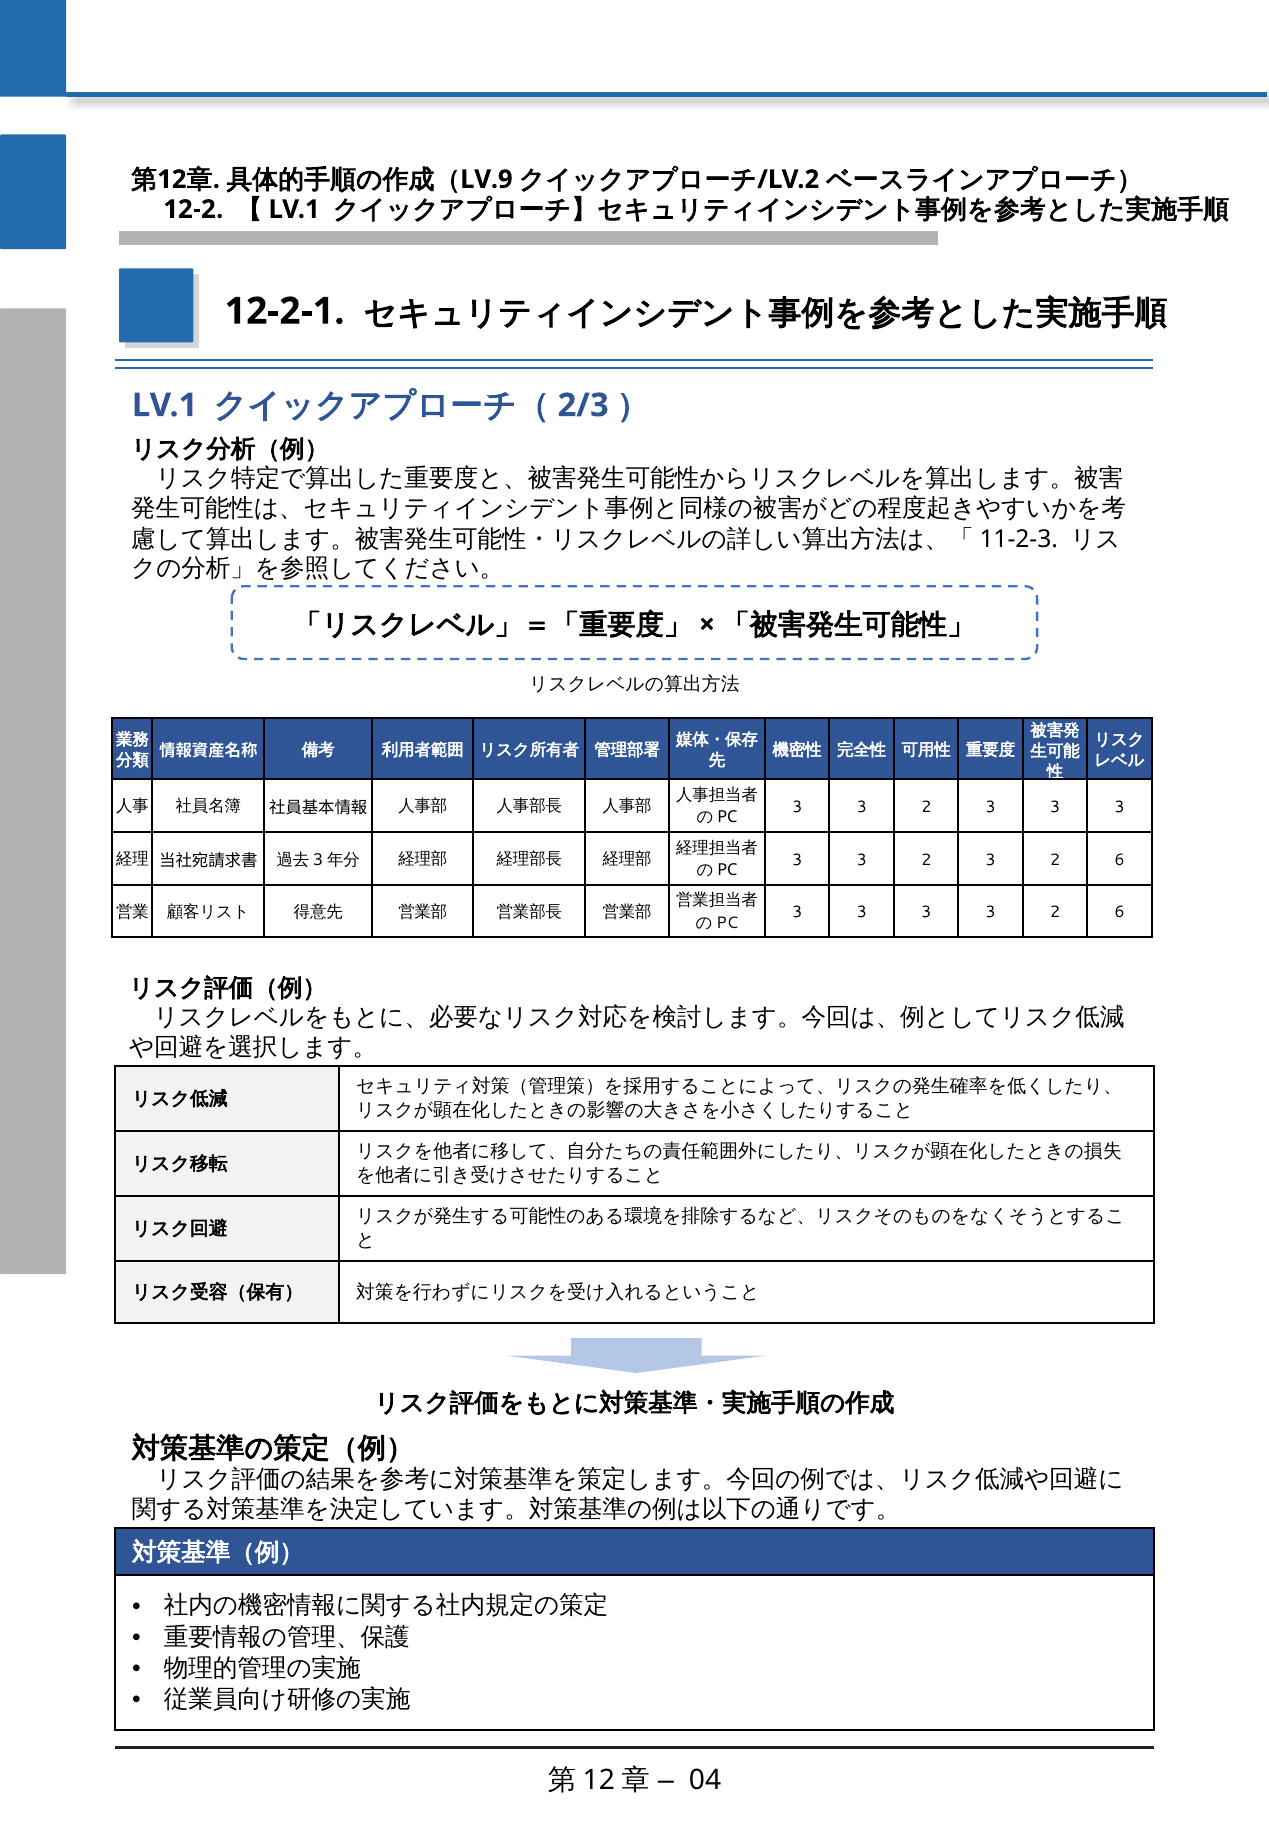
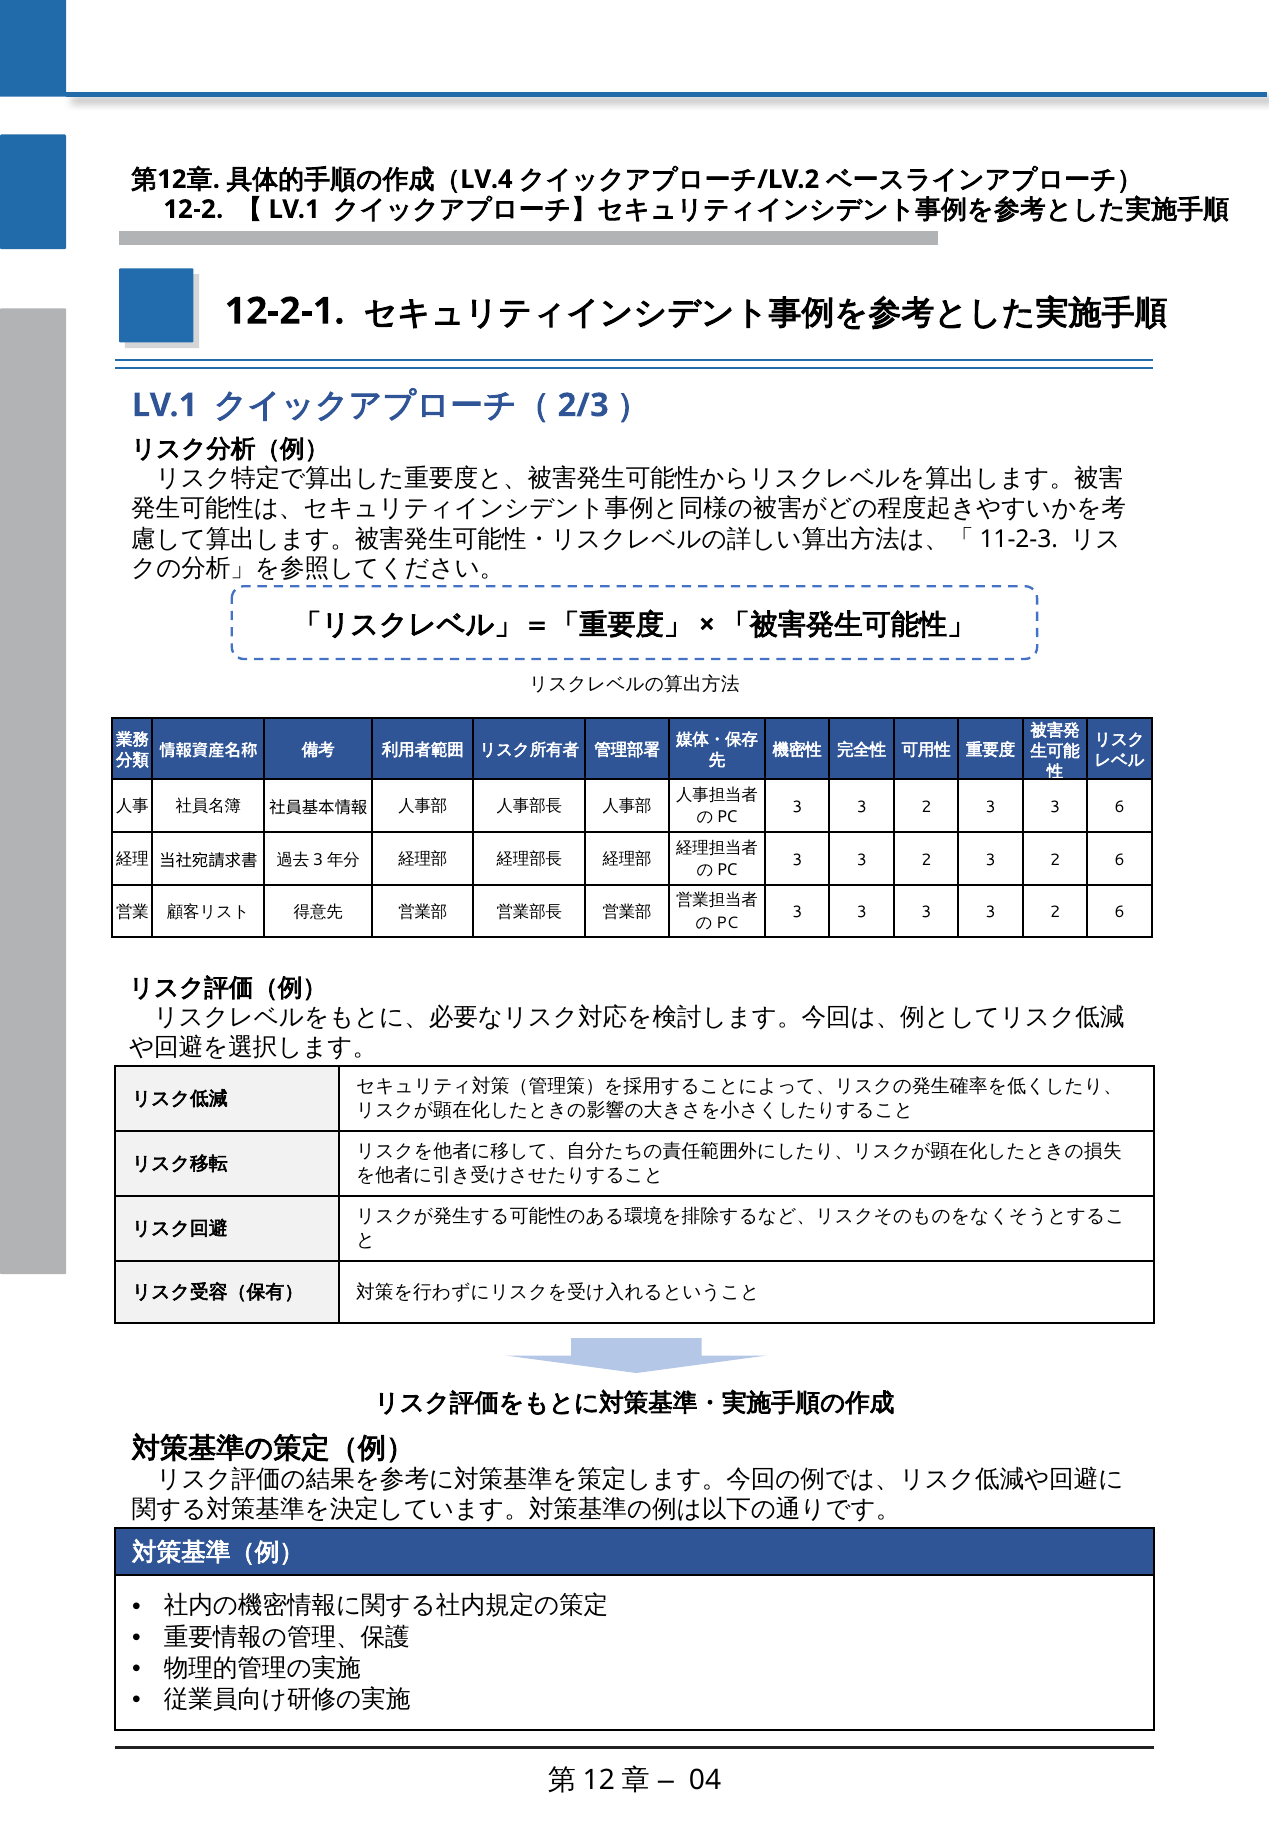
LV.9: LV.9 -> LV.4
2 3 3 3: 3 -> 6
